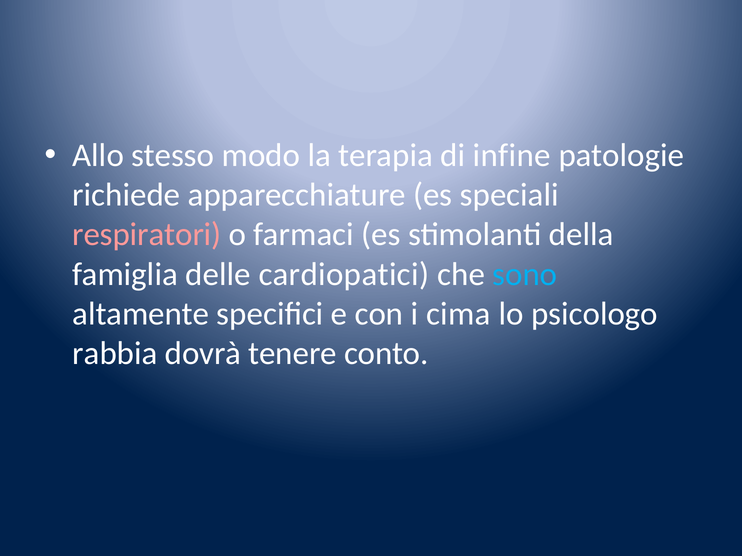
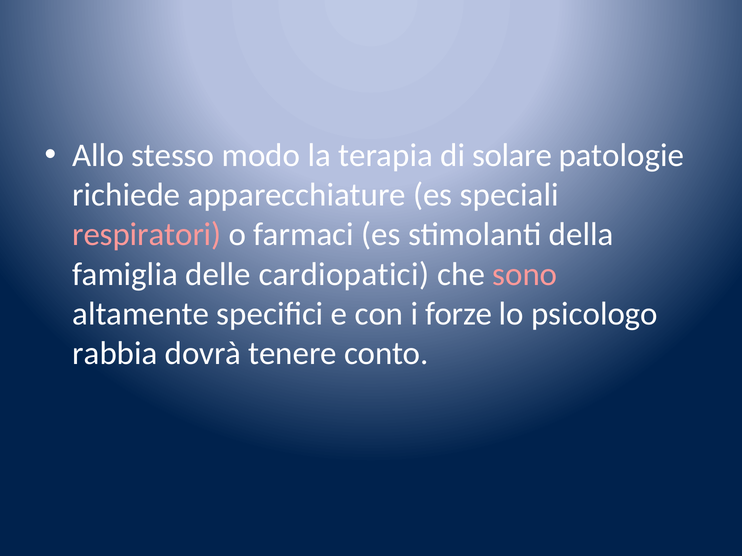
infine: infine -> solare
sono colour: light blue -> pink
cima: cima -> forze
